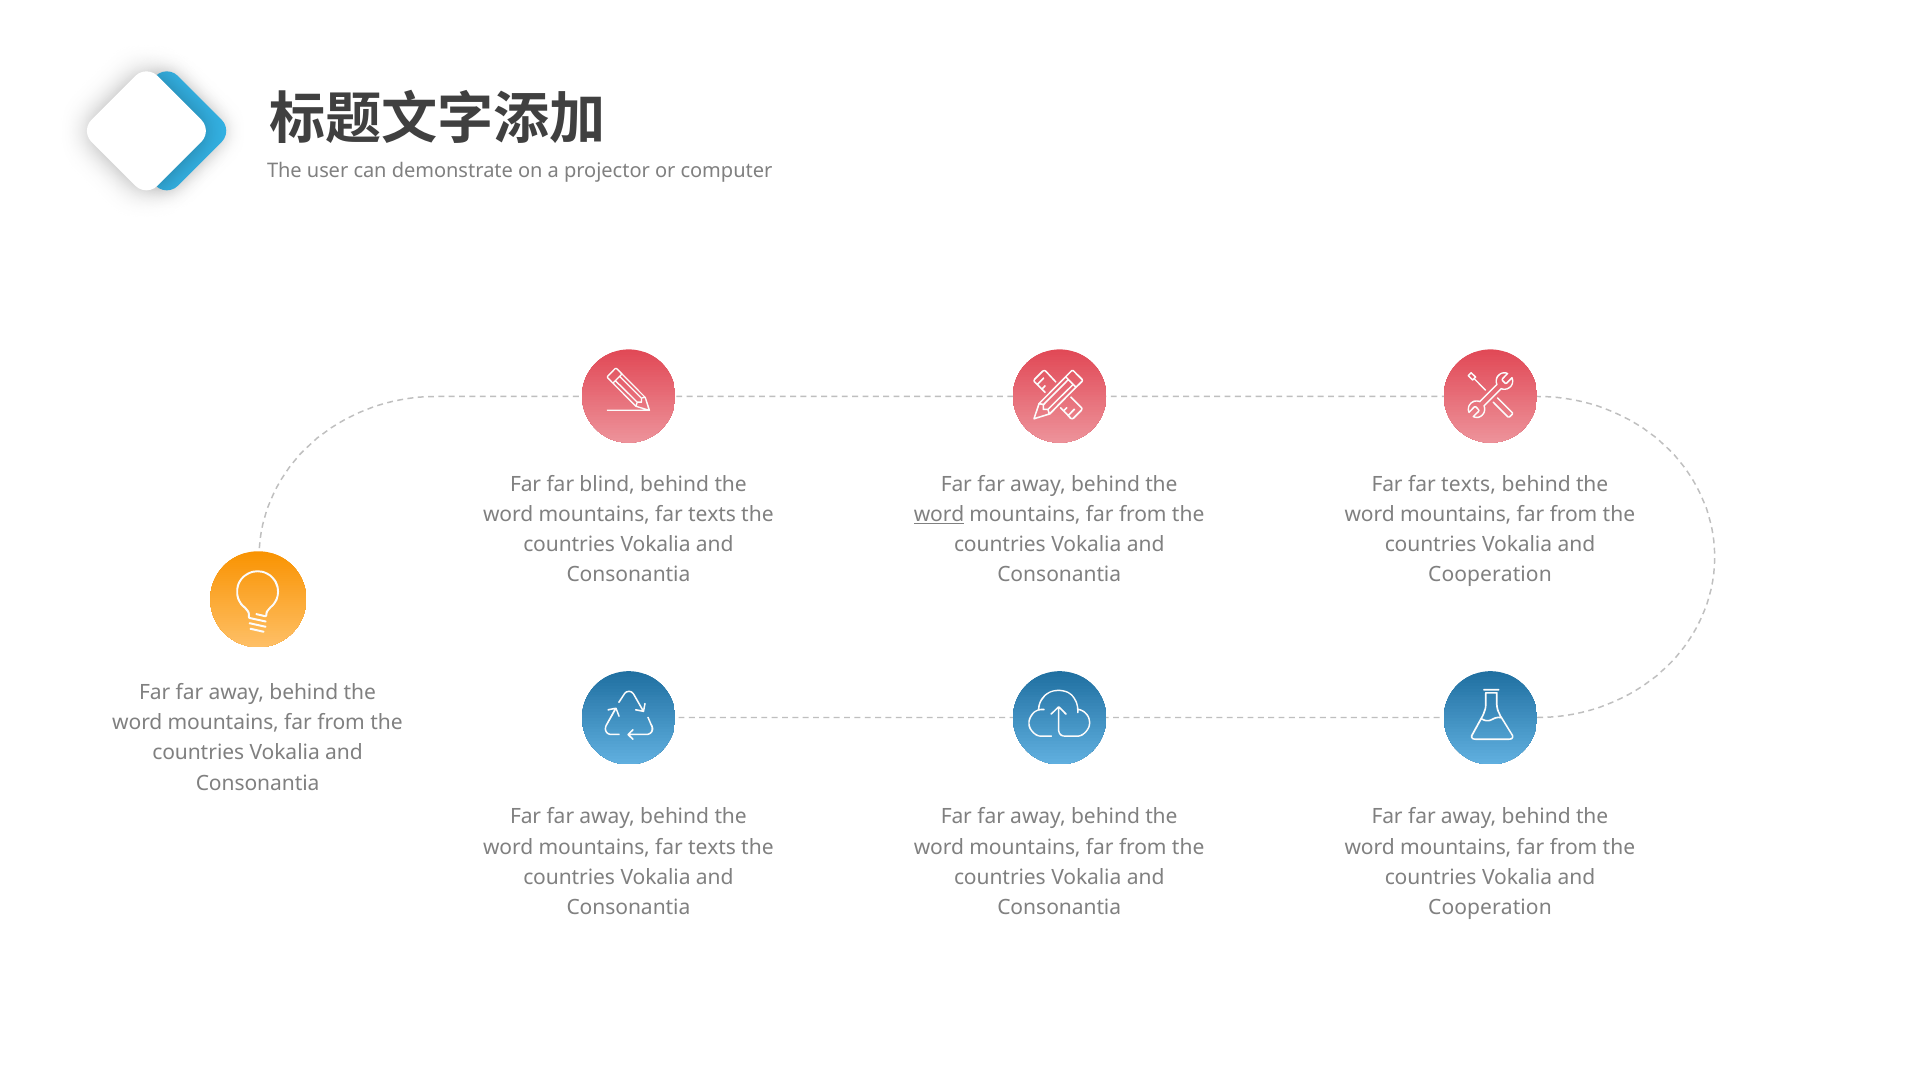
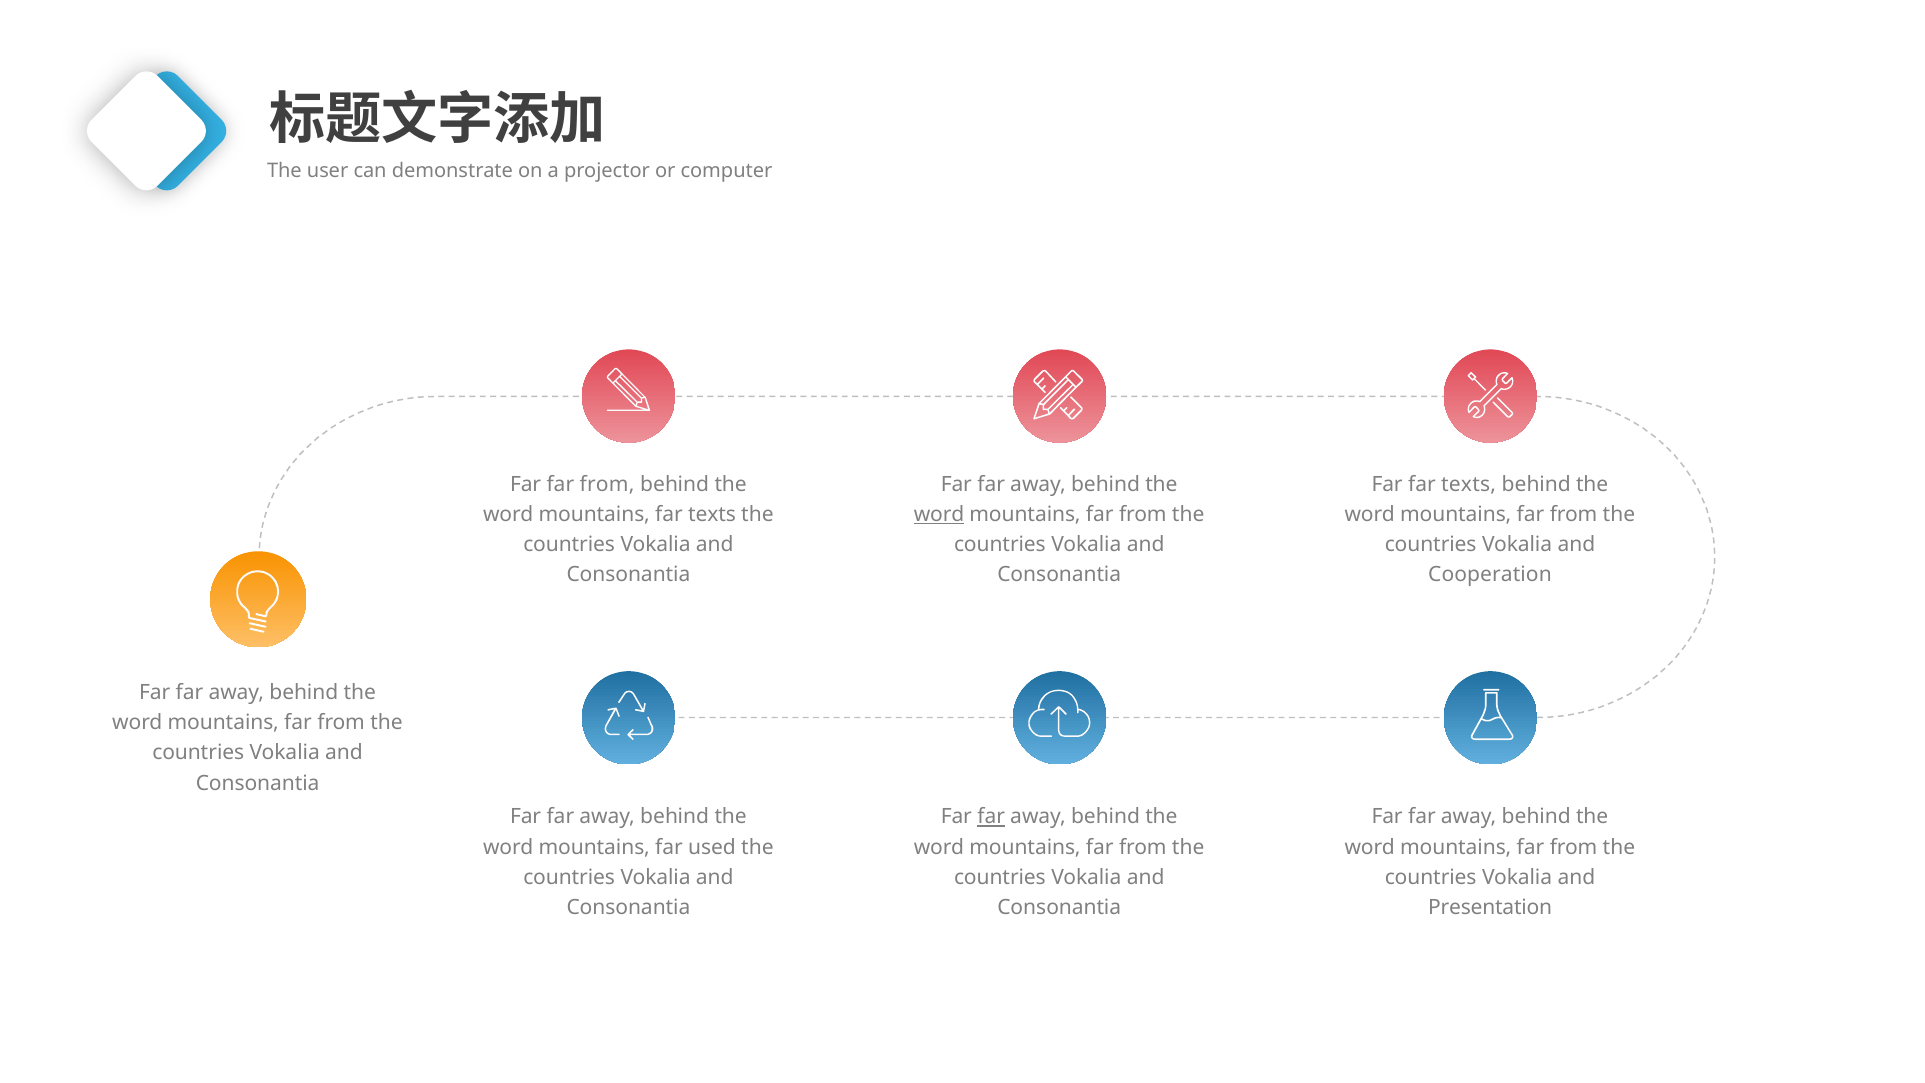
Far far blind: blind -> from
far at (991, 817) underline: none -> present
texts at (712, 847): texts -> used
Cooperation at (1490, 908): Cooperation -> Presentation
